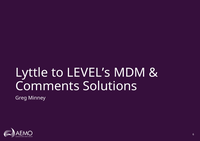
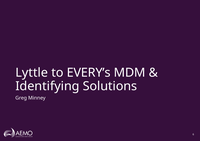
LEVEL’s: LEVEL’s -> EVERY’s
Comments: Comments -> Identifying
